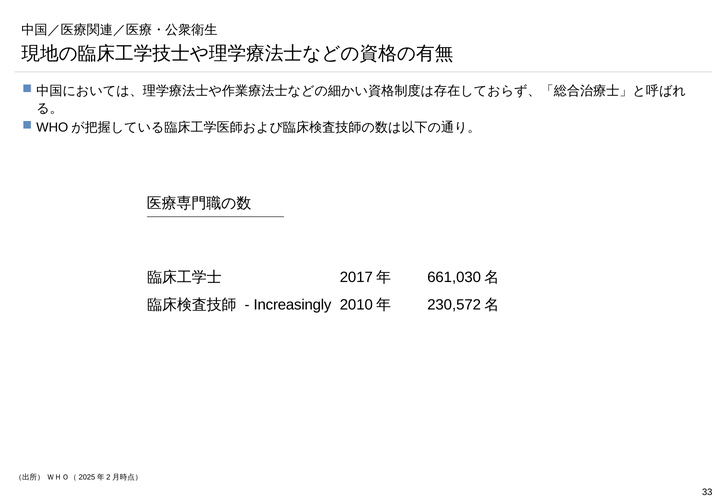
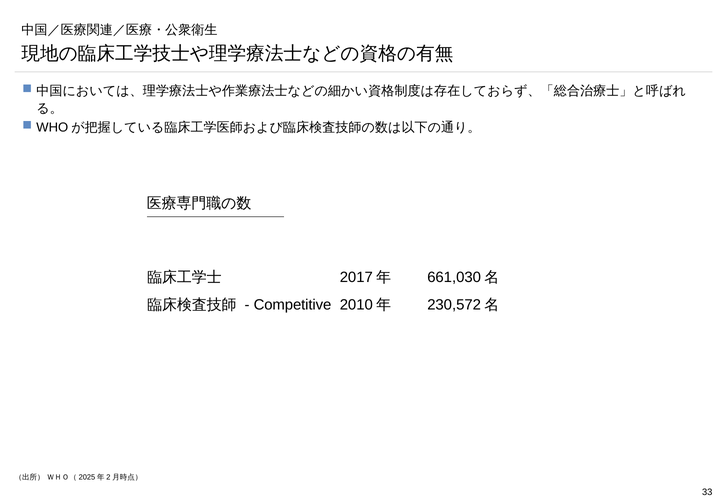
Increasingly: Increasingly -> Competitive
